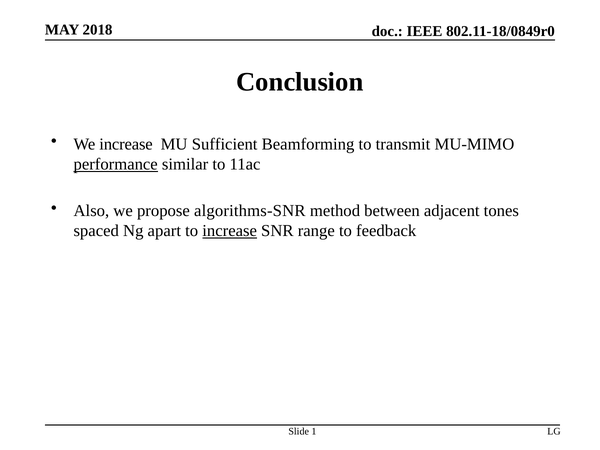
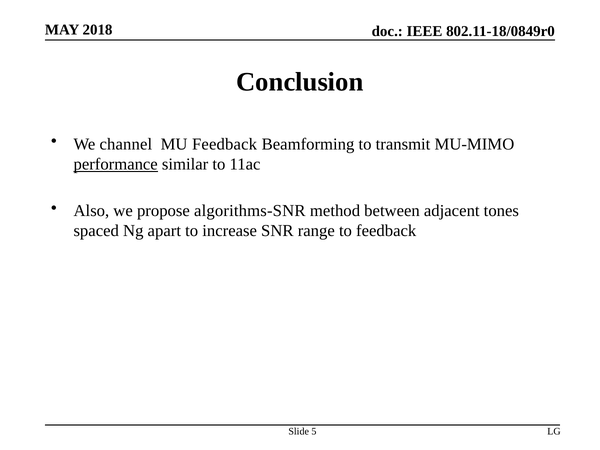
We increase: increase -> channel
MU Sufficient: Sufficient -> Feedback
increase at (230, 231) underline: present -> none
1: 1 -> 5
